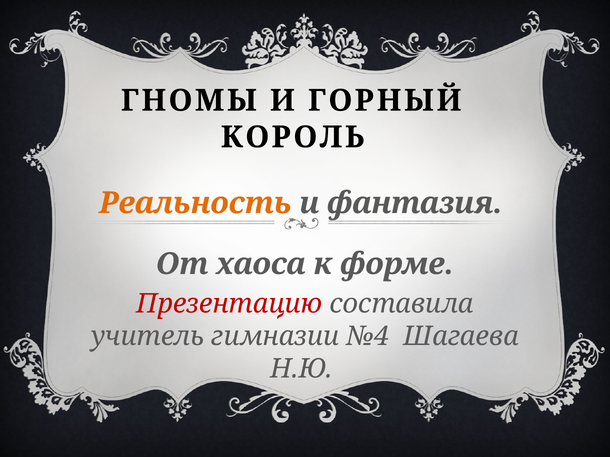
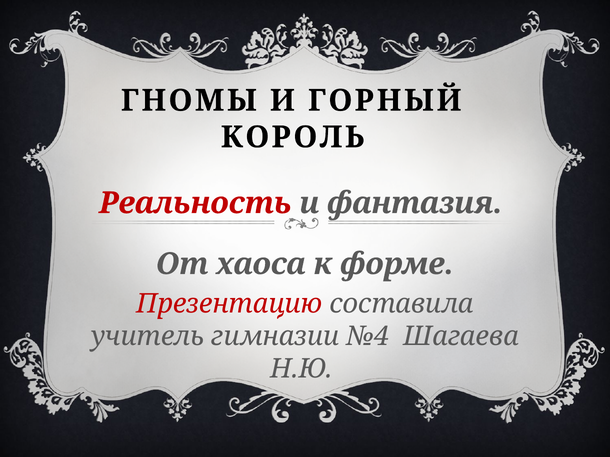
Реальность colour: orange -> red
